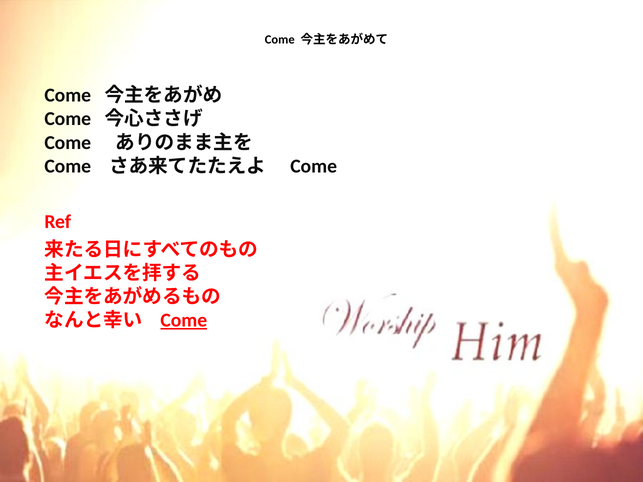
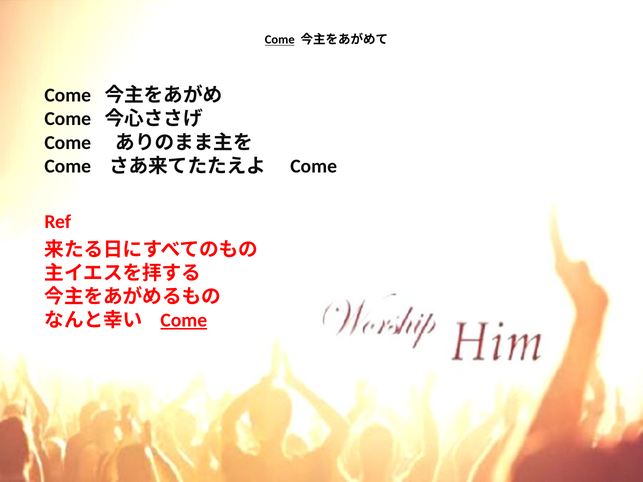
Come at (280, 40) underline: none -> present
